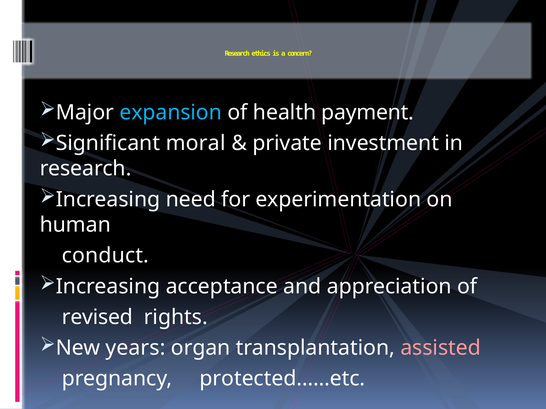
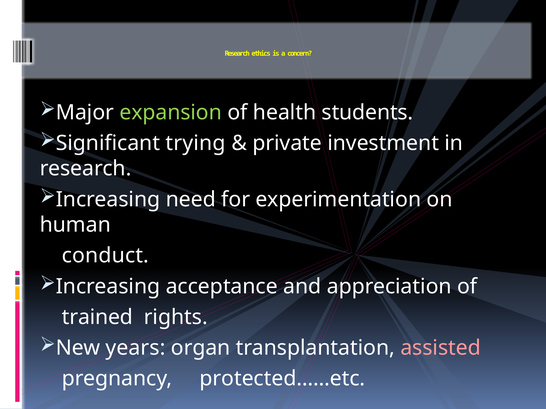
expansion colour: light blue -> light green
payment: payment -> students
moral: moral -> trying
revised: revised -> trained
